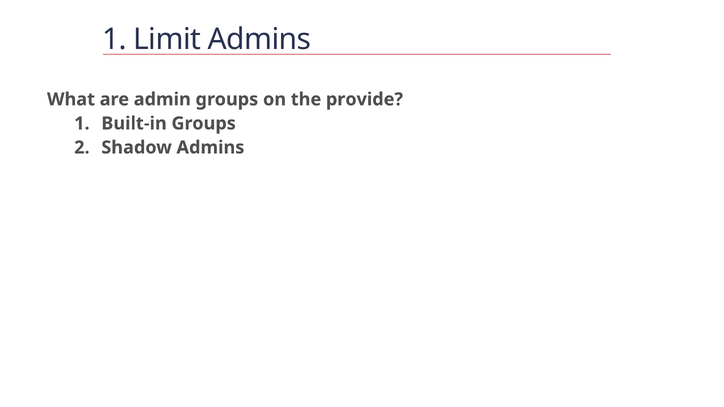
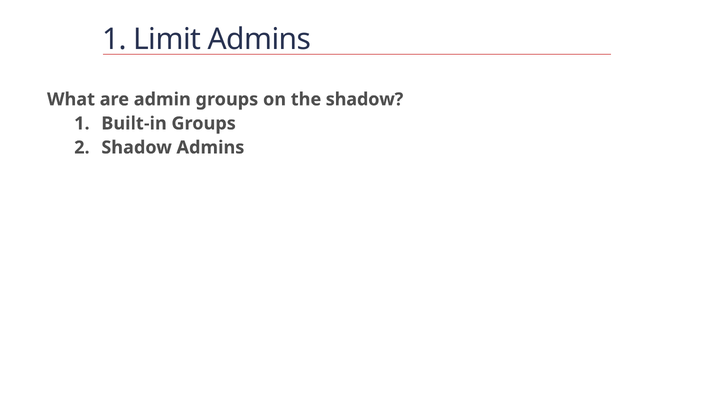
the provide: provide -> shadow
